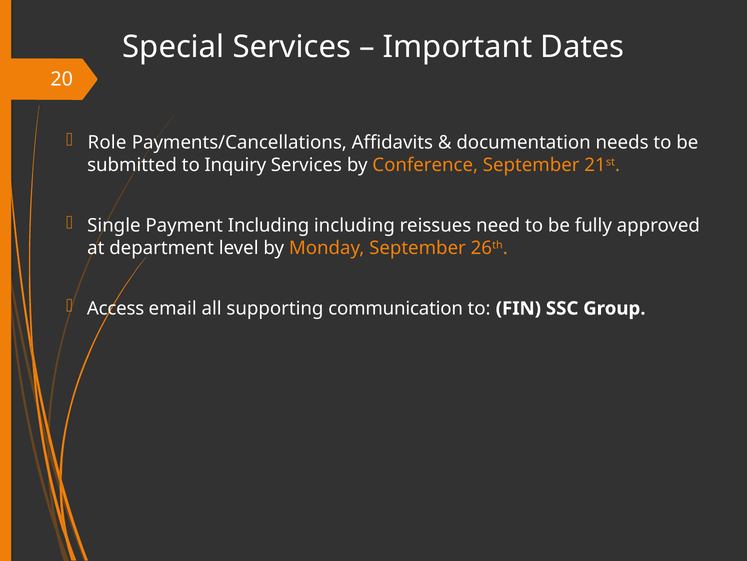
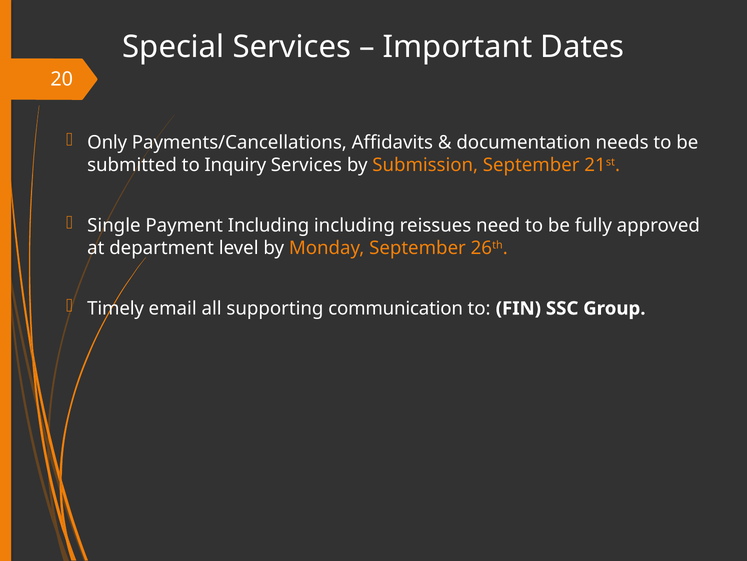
Role: Role -> Only
Conference: Conference -> Submission
Access: Access -> Timely
